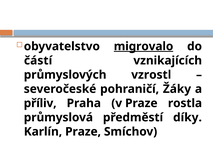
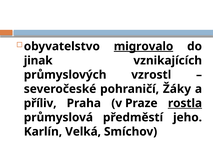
částí: částí -> jinak
rostla underline: none -> present
díky: díky -> jeho
Karlín Praze: Praze -> Velká
